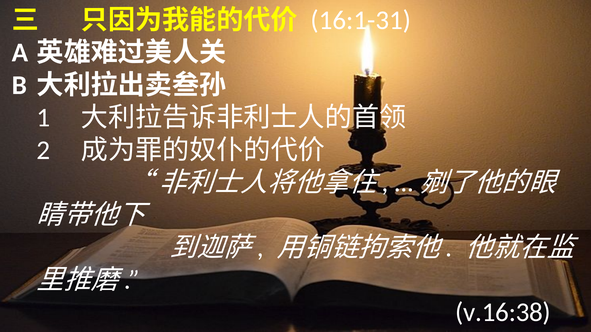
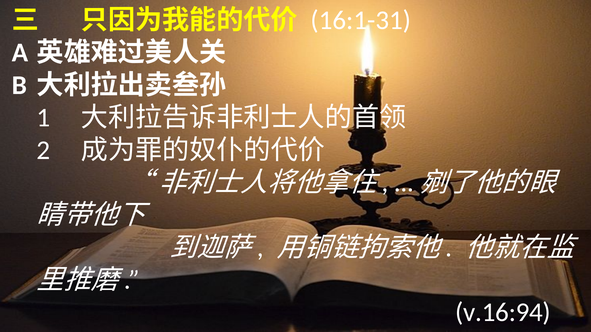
v.16:38: v.16:38 -> v.16:94
